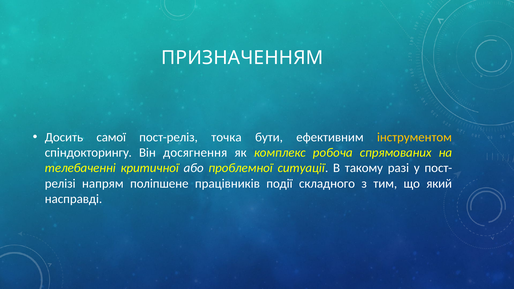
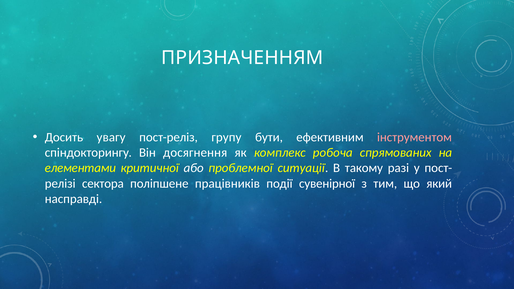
самої: самої -> увагу
точка: точка -> групу
інструментом colour: yellow -> pink
телебаченні: телебаченні -> елементами
напрям: напрям -> сектора
складного: складного -> сувенірної
